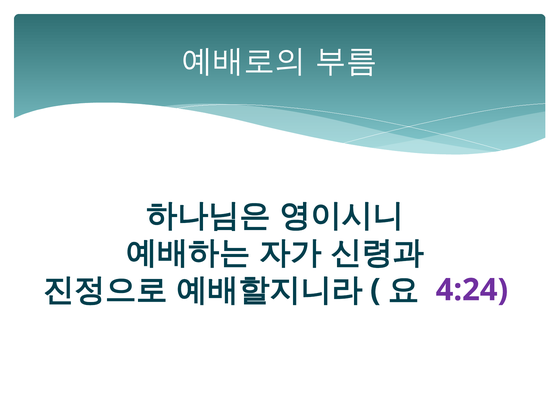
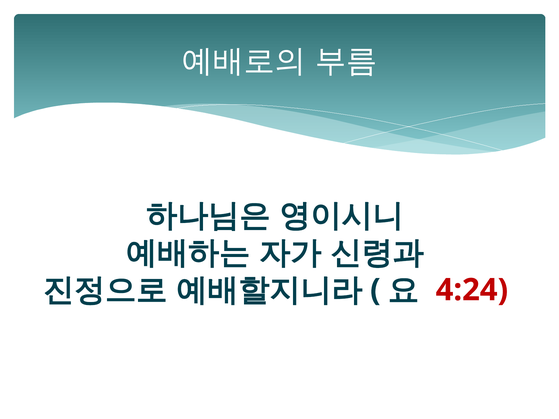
4:24 colour: purple -> red
